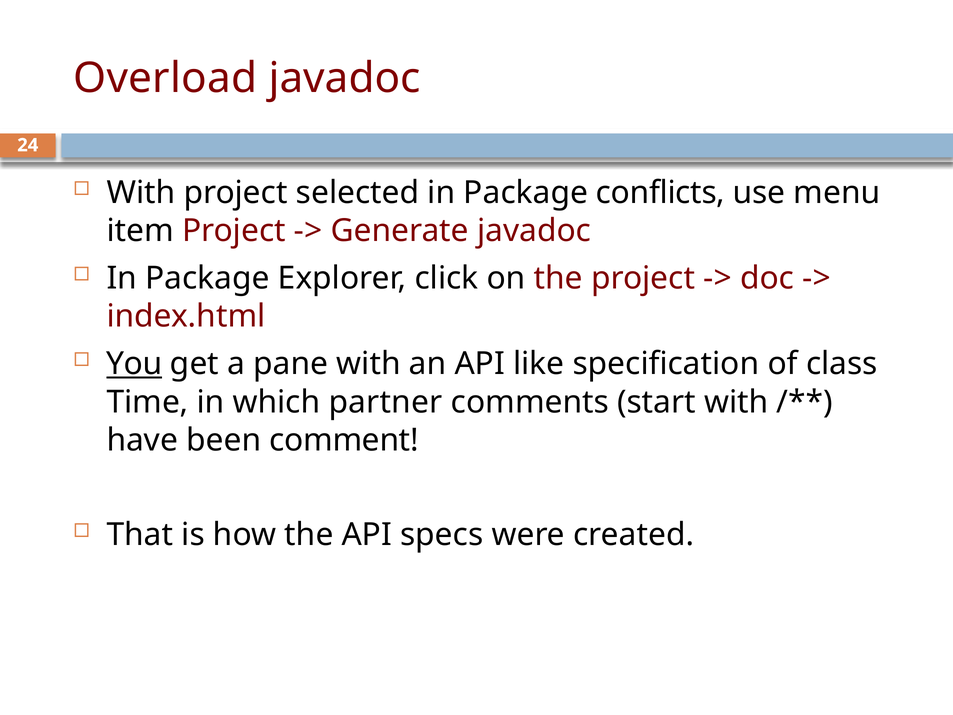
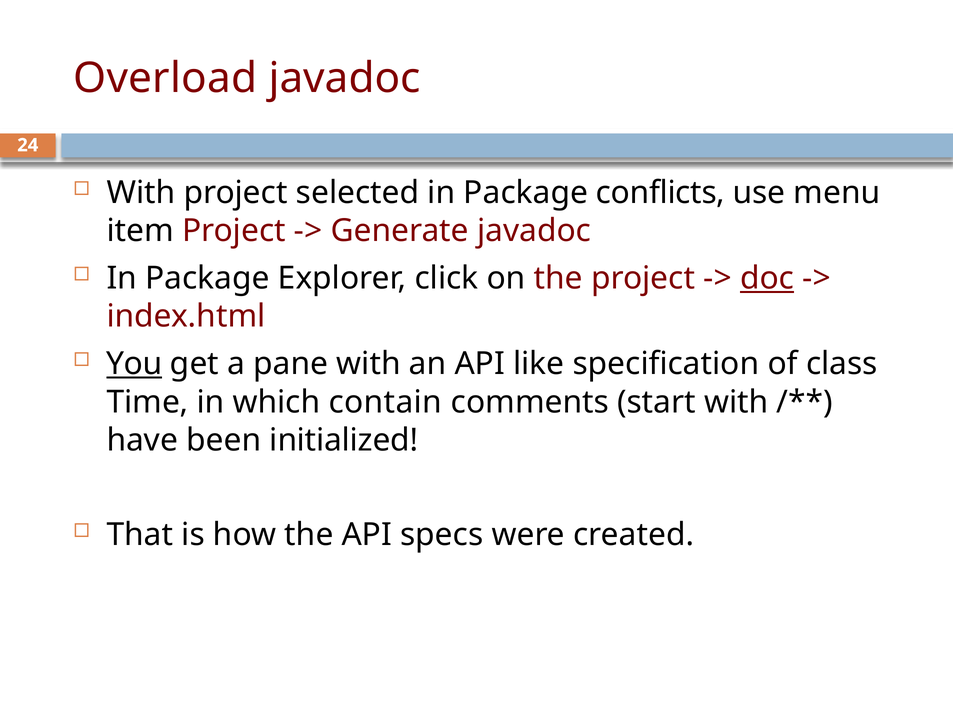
doc underline: none -> present
partner: partner -> contain
comment: comment -> initialized
